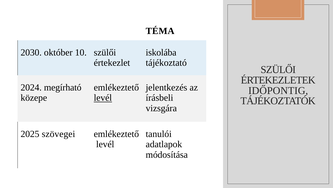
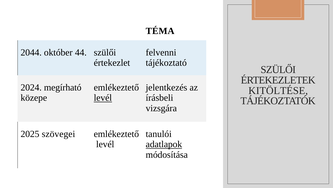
2030: 2030 -> 2044
10: 10 -> 44
iskolába: iskolába -> felvenni
IDŐPONTIG: IDŐPONTIG -> KITÖLTÉSE
adatlapok underline: none -> present
